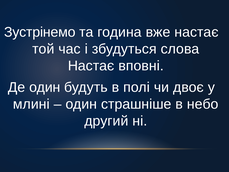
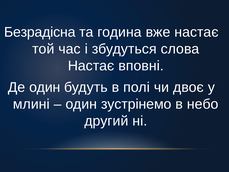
Зустрінемо: Зустрінемо -> Безрадісна
страшніше: страшніше -> зустрінемо
